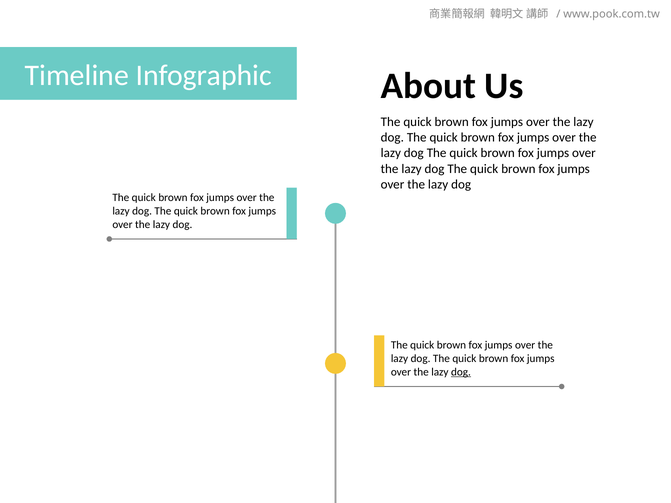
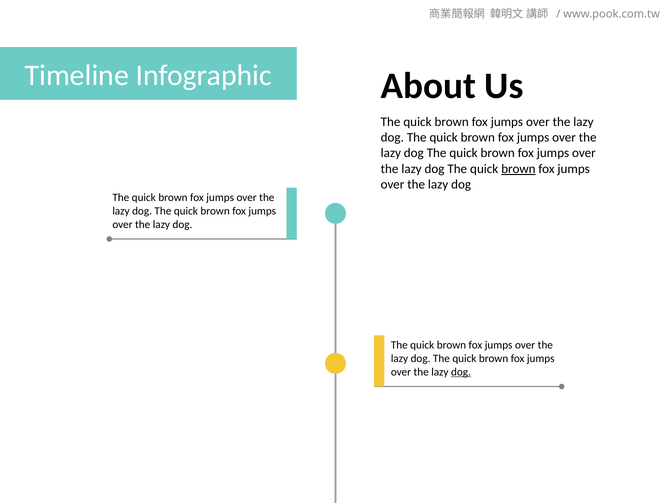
brown at (518, 169) underline: none -> present
